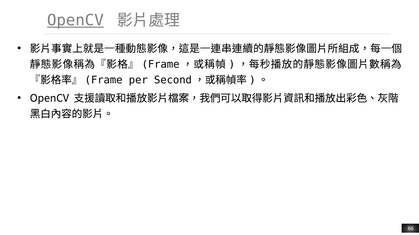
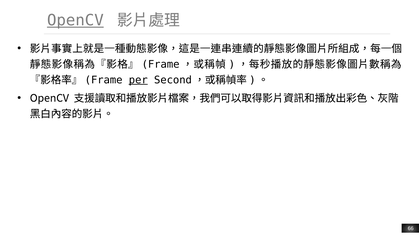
per underline: none -> present
